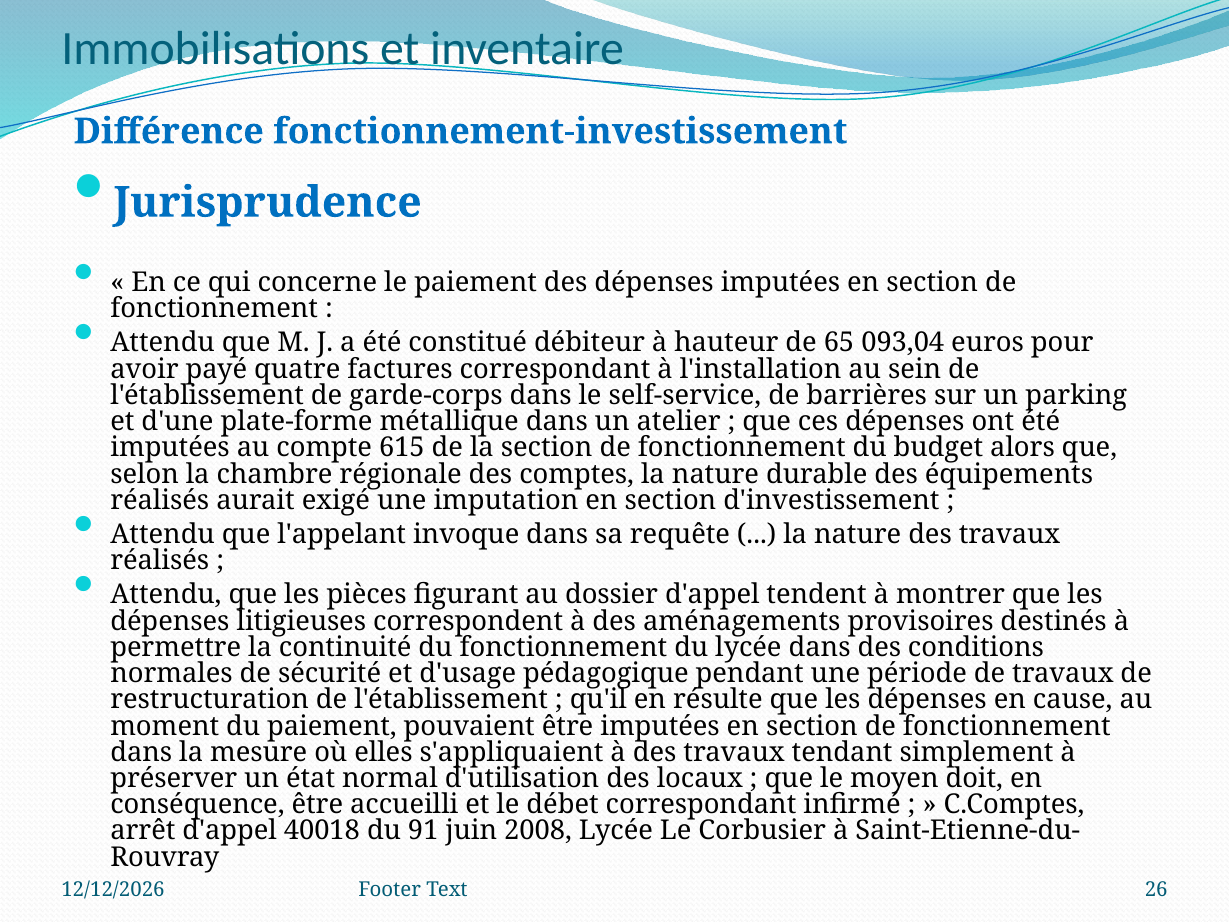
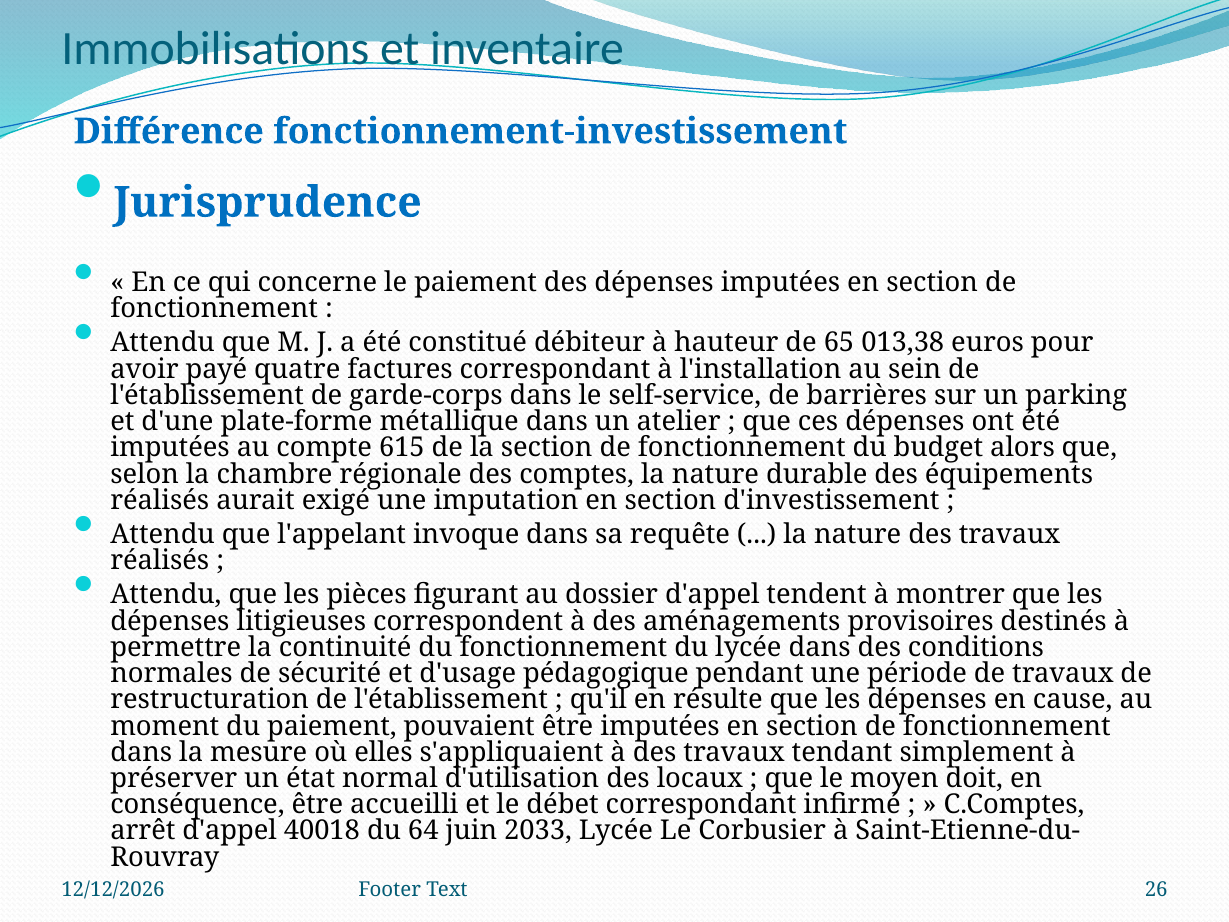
093,04: 093,04 -> 013,38
91: 91 -> 64
2008: 2008 -> 2033
